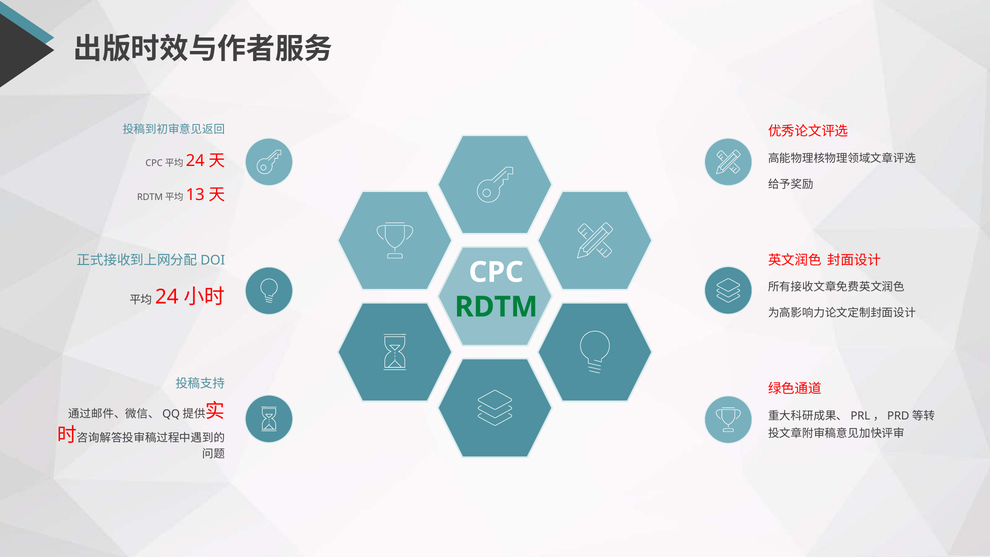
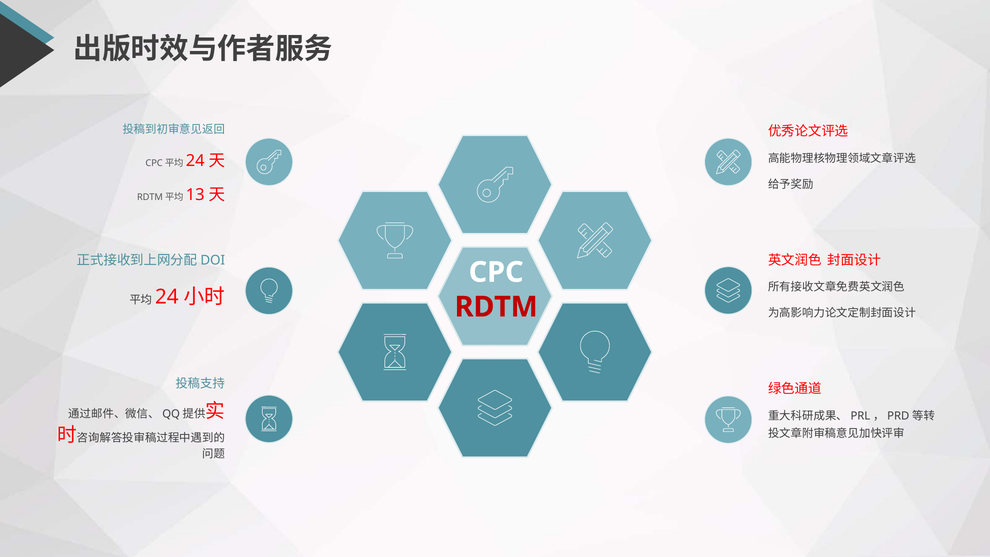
RDTM colour: green -> red
